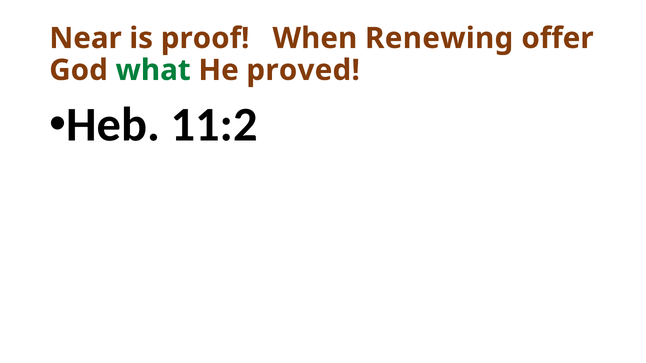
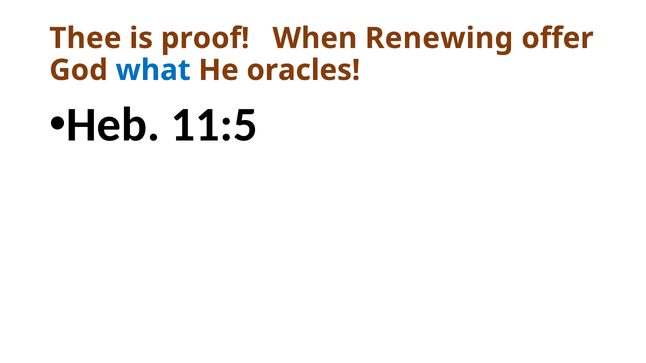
Near: Near -> Thee
what colour: green -> blue
proved: proved -> oracles
11:2: 11:2 -> 11:5
